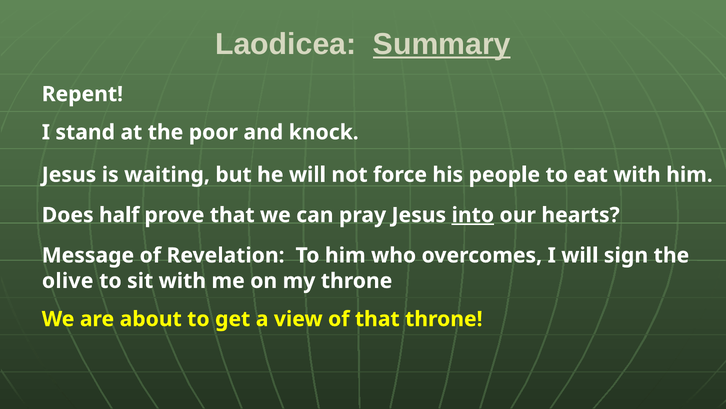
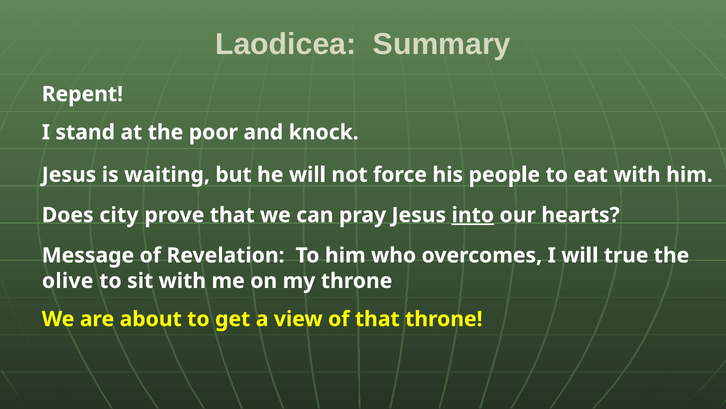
Summary underline: present -> none
half: half -> city
sign: sign -> true
